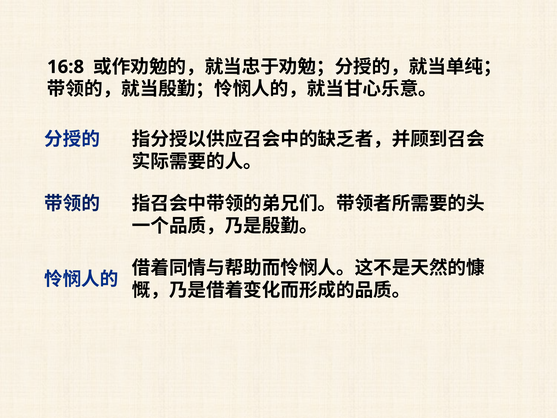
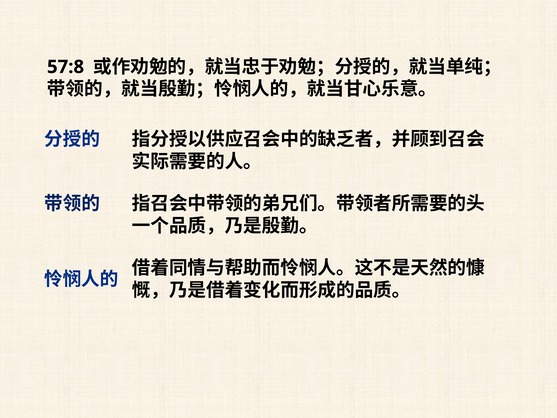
16:8: 16:8 -> 57:8
